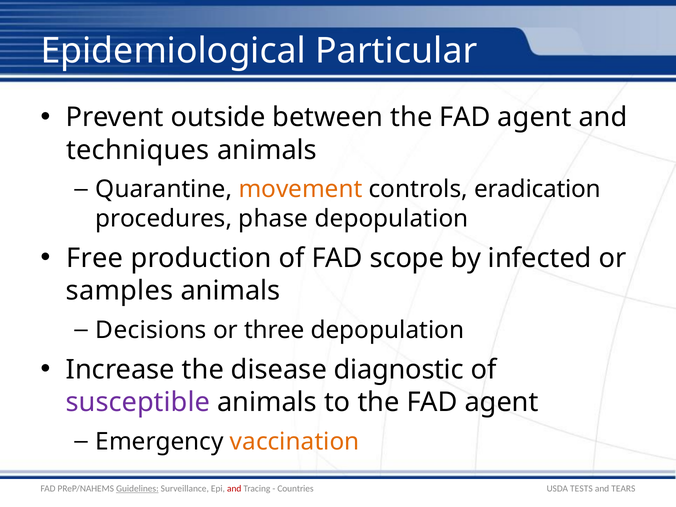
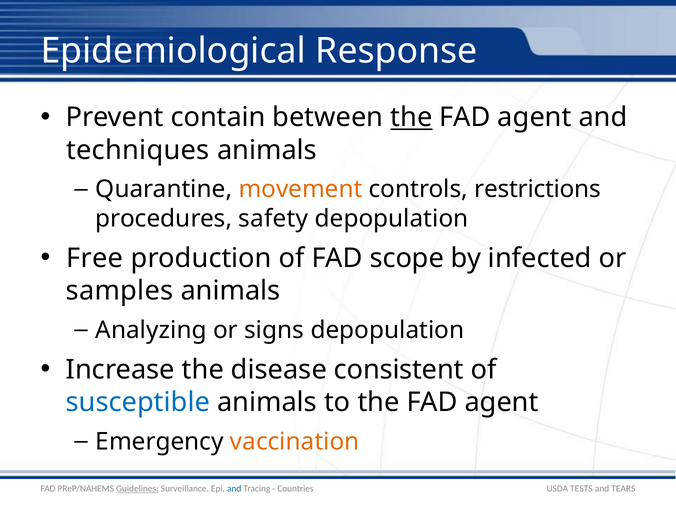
Particular: Particular -> Response
outside: outside -> contain
the at (411, 117) underline: none -> present
eradication: eradication -> restrictions
phase: phase -> safety
Decisions: Decisions -> Analyzing
three: three -> signs
diagnostic: diagnostic -> consistent
susceptible colour: purple -> blue
and at (234, 489) colour: red -> blue
